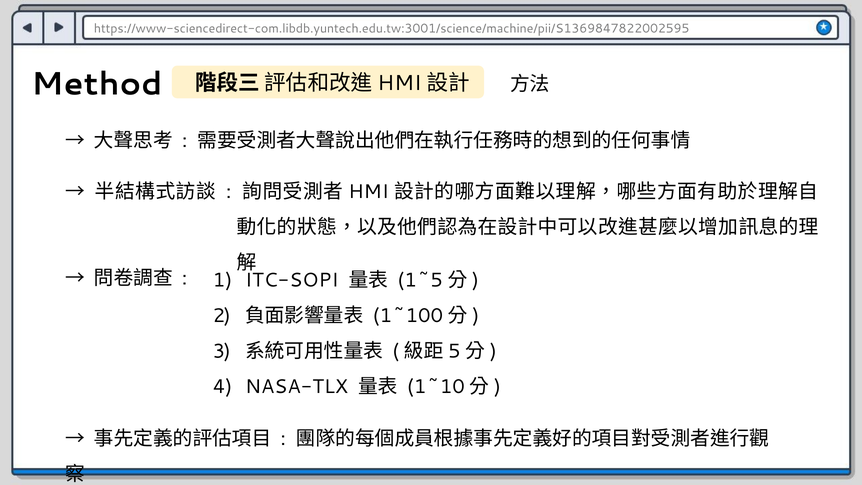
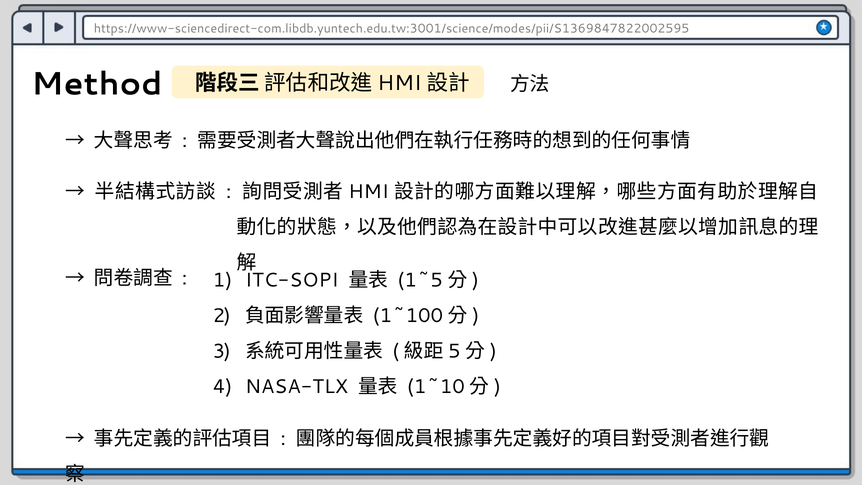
https://www-sciencedirect-com.libdb.yuntech.edu.tw:3001/science/machine/pii/S1369847822002595: https://www-sciencedirect-com.libdb.yuntech.edu.tw:3001/science/machine/pii/S1369847822002595 -> https://www-sciencedirect-com.libdb.yuntech.edu.tw:3001/science/modes/pii/S1369847822002595
